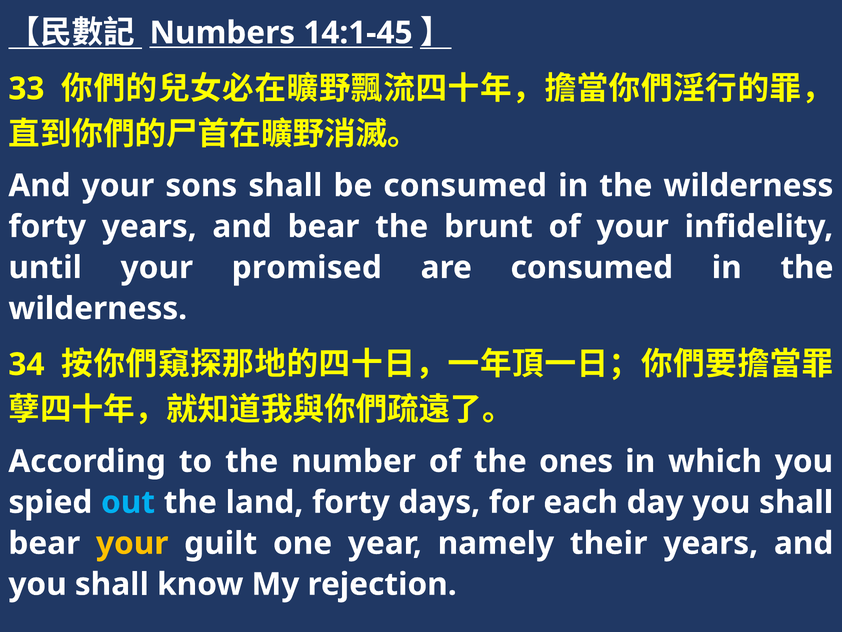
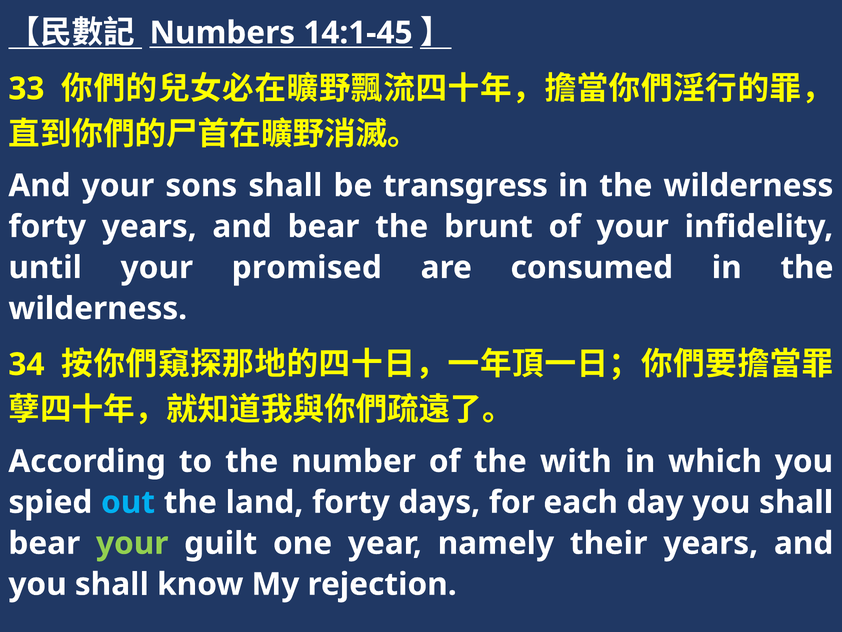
be consumed: consumed -> transgress
ones: ones -> with
your at (132, 543) colour: yellow -> light green
